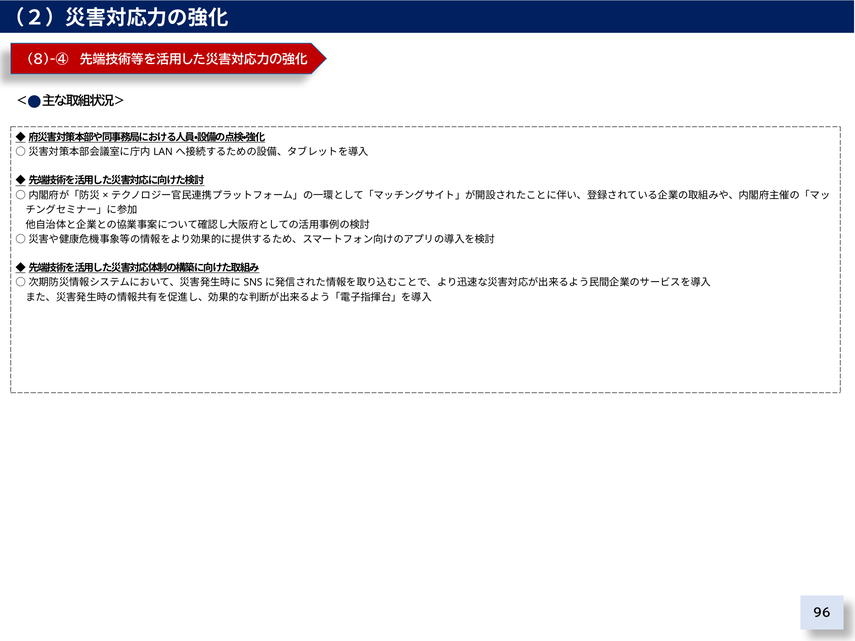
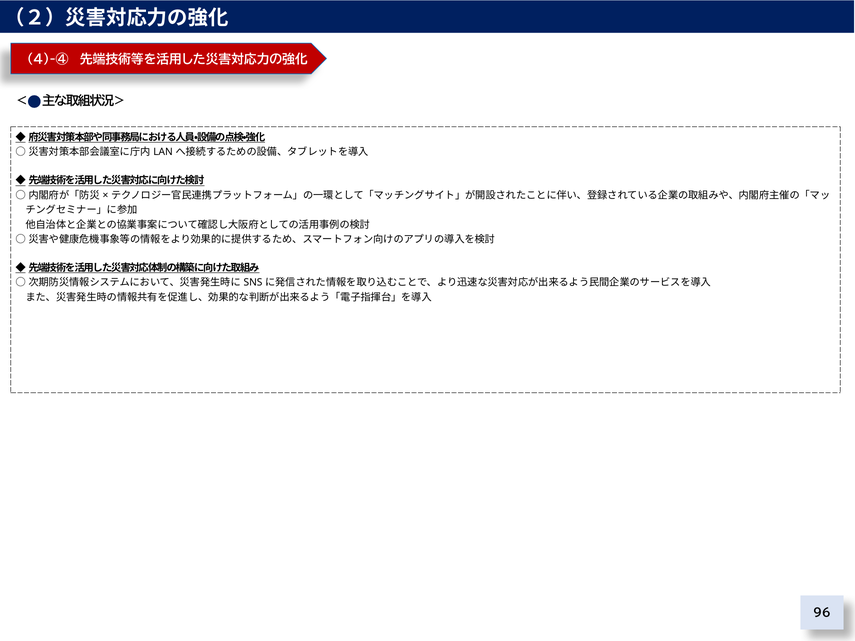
8)-④: 8)-④ -> 4)-④
